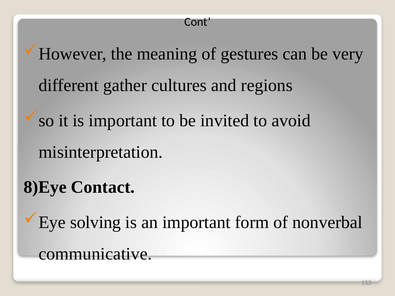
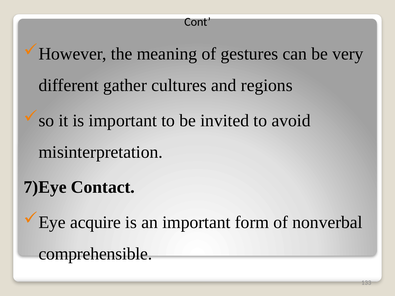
8)Eye: 8)Eye -> 7)Eye
solving: solving -> acquire
communicative: communicative -> comprehensible
